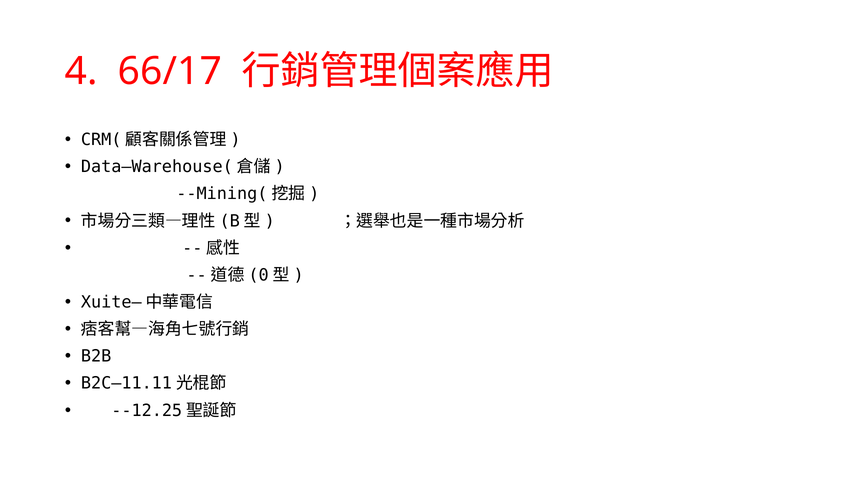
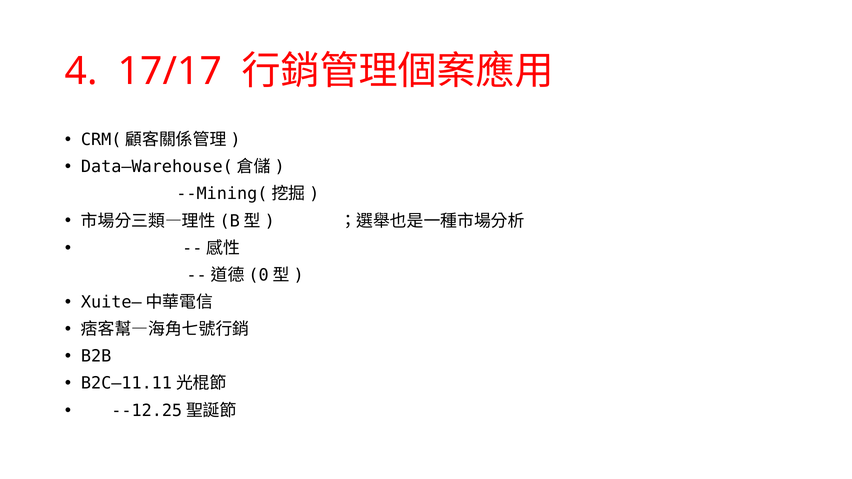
66/17: 66/17 -> 17/17
